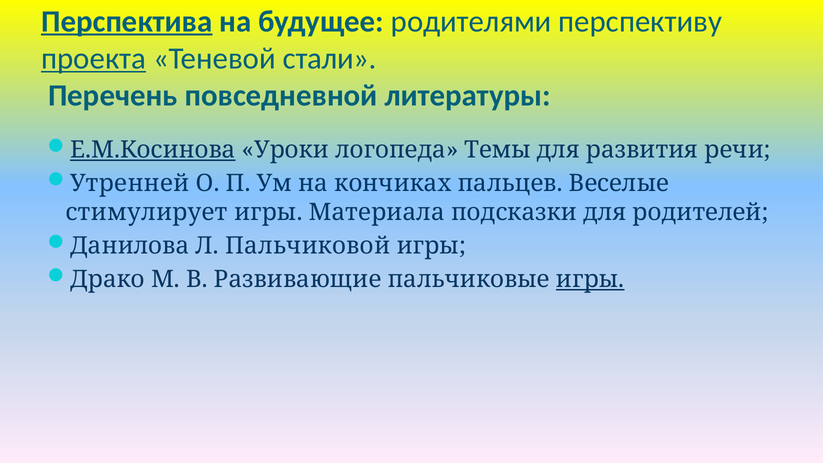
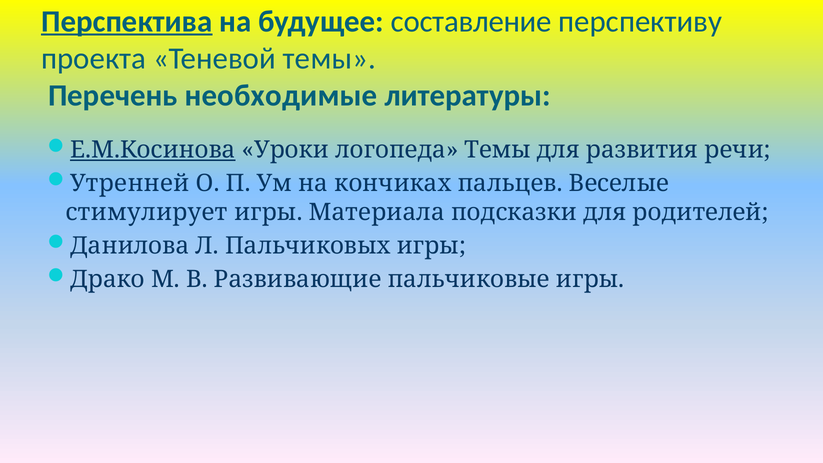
родителями: родителями -> составление
проекта underline: present -> none
Теневой стали: стали -> темы
повседневной: повседневной -> необходимые
Пальчиковой: Пальчиковой -> Пальчиковых
игры at (590, 280) underline: present -> none
